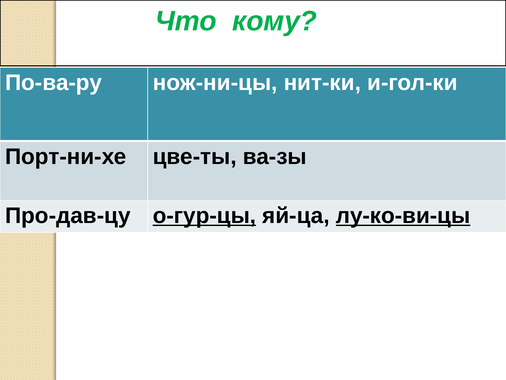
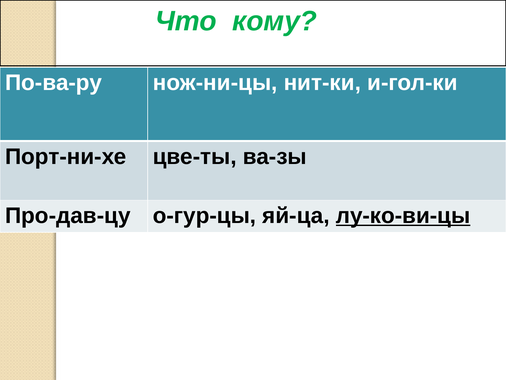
о-гур-цы underline: present -> none
